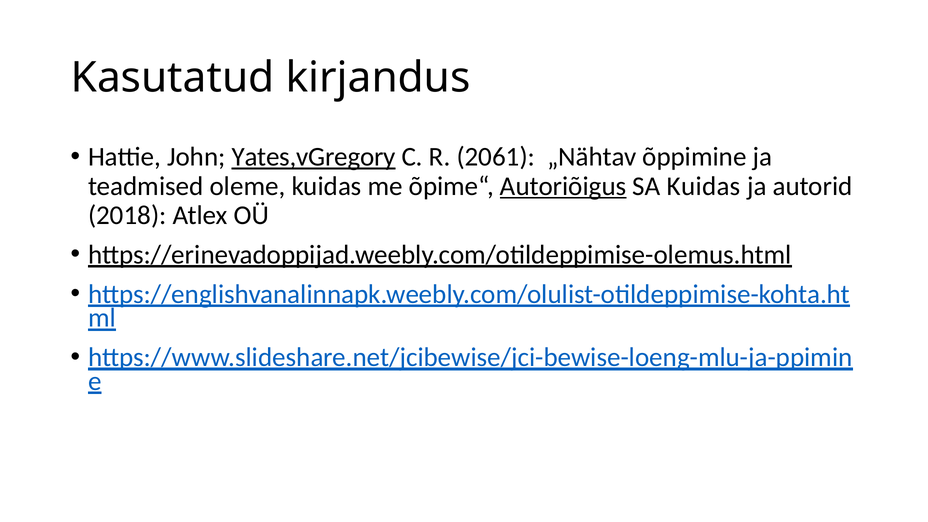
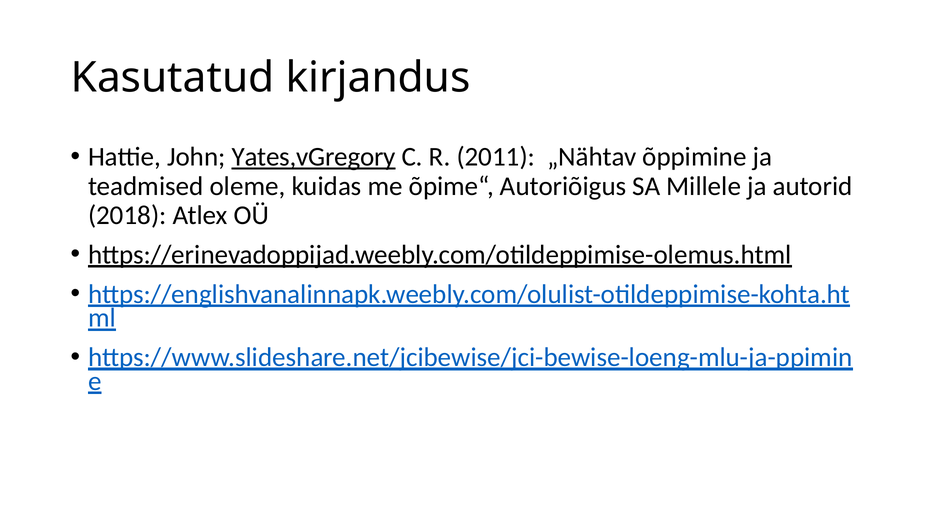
2061: 2061 -> 2011
Autoriõigus underline: present -> none
SA Kuidas: Kuidas -> Millele
